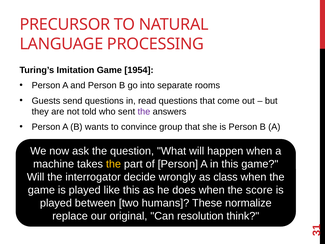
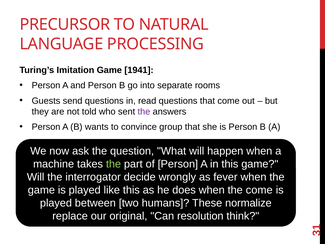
1954: 1954 -> 1941
the at (113, 164) colour: yellow -> light green
class: class -> fever
the score: score -> come
